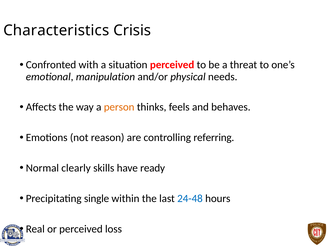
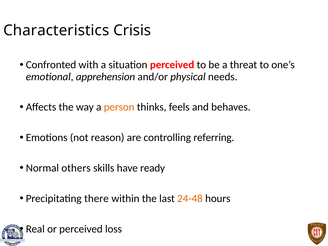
manipulation: manipulation -> apprehension
clearly: clearly -> others
single: single -> there
24-48 colour: blue -> orange
